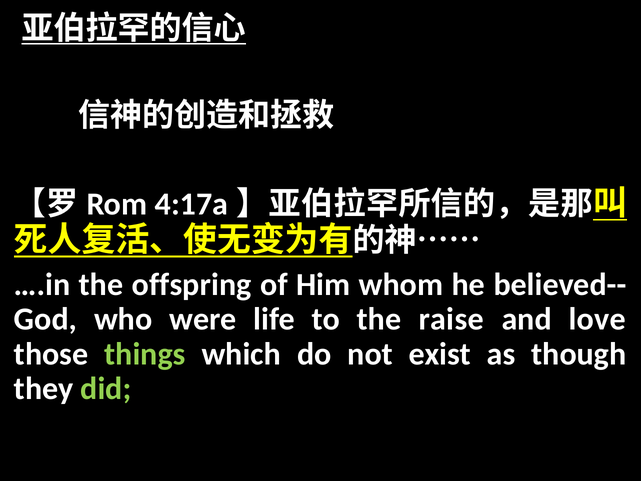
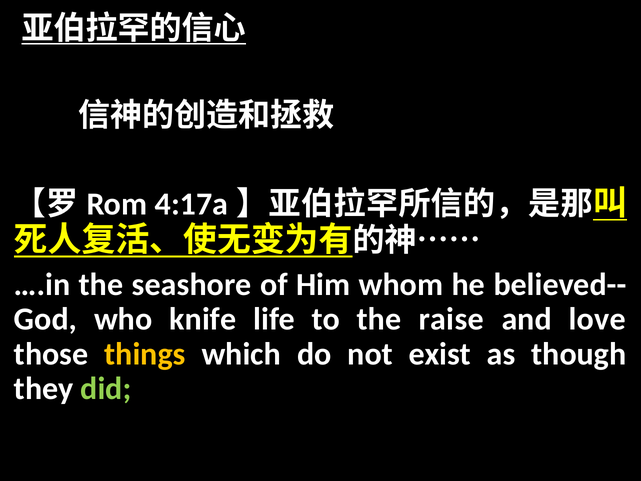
offspring: offspring -> seashore
were: were -> knife
things colour: light green -> yellow
